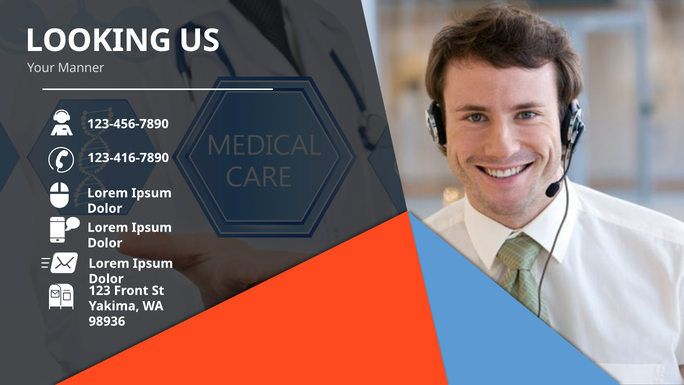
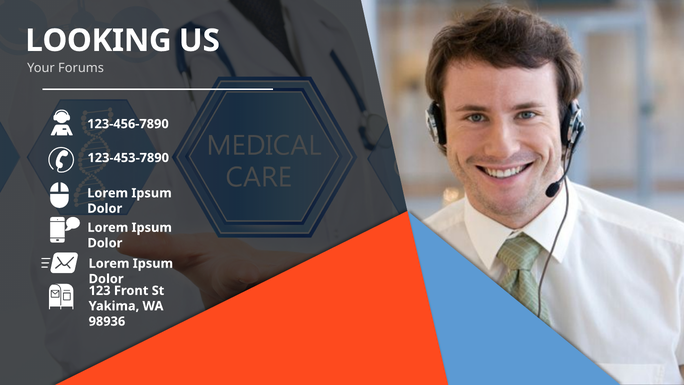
Manner: Manner -> Forums
123-416-7890: 123-416-7890 -> 123-453-7890
